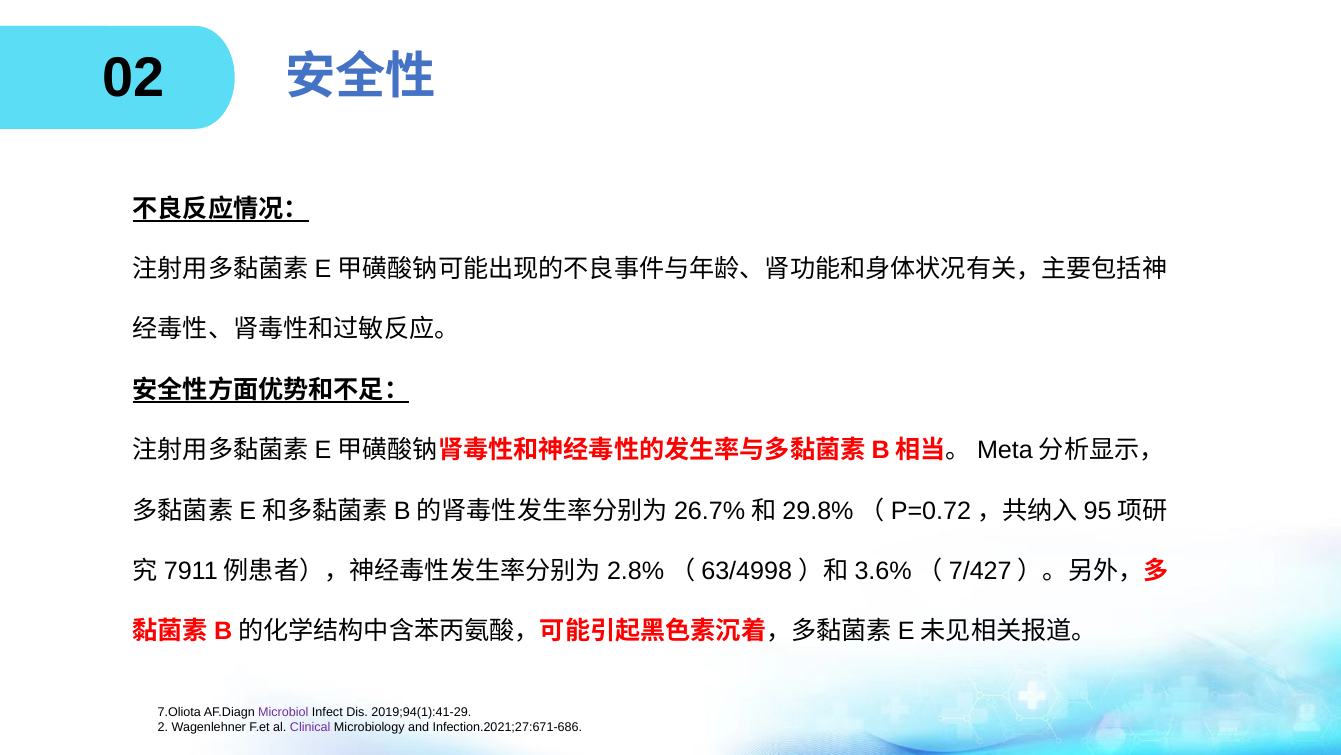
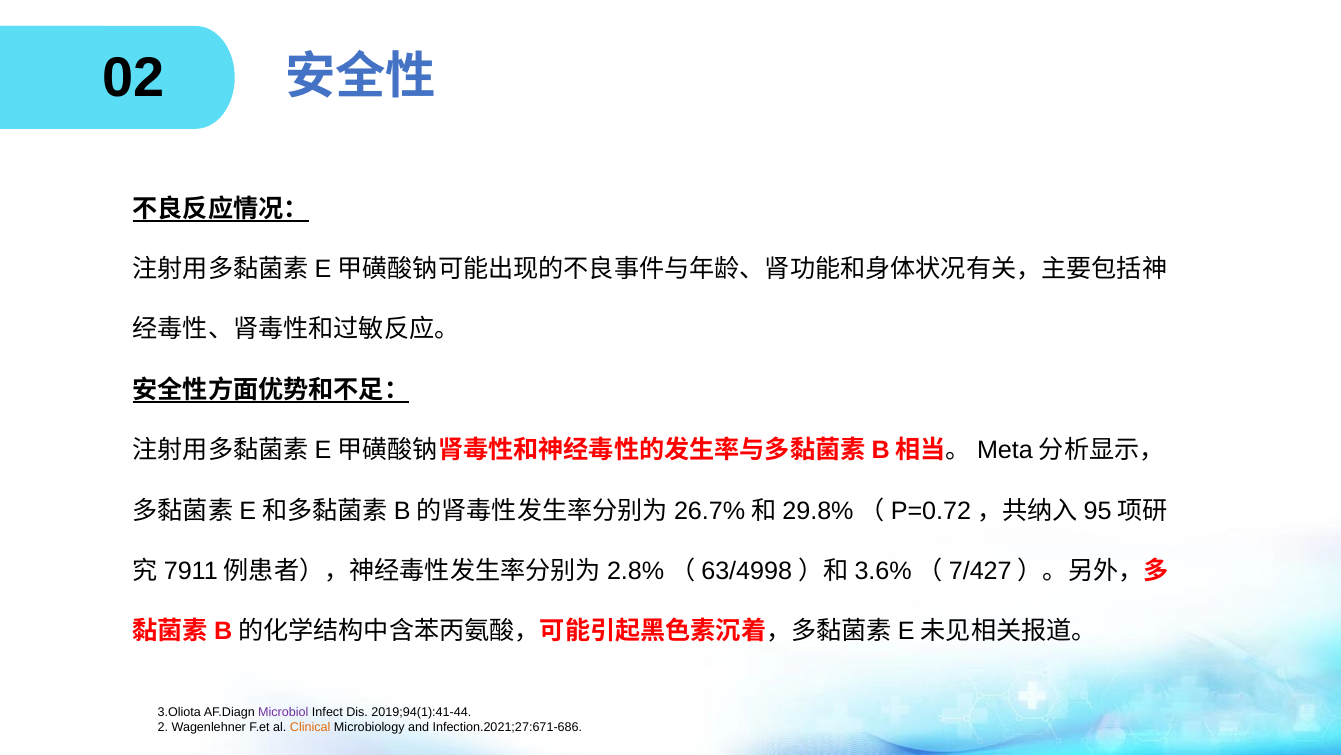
7.Oliota: 7.Oliota -> 3.Oliota
2019;94(1):41-29: 2019;94(1):41-29 -> 2019;94(1):41-44
Clinical colour: purple -> orange
